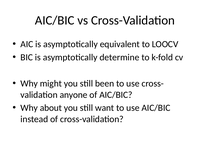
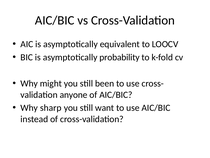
determine: determine -> probability
about: about -> sharp
